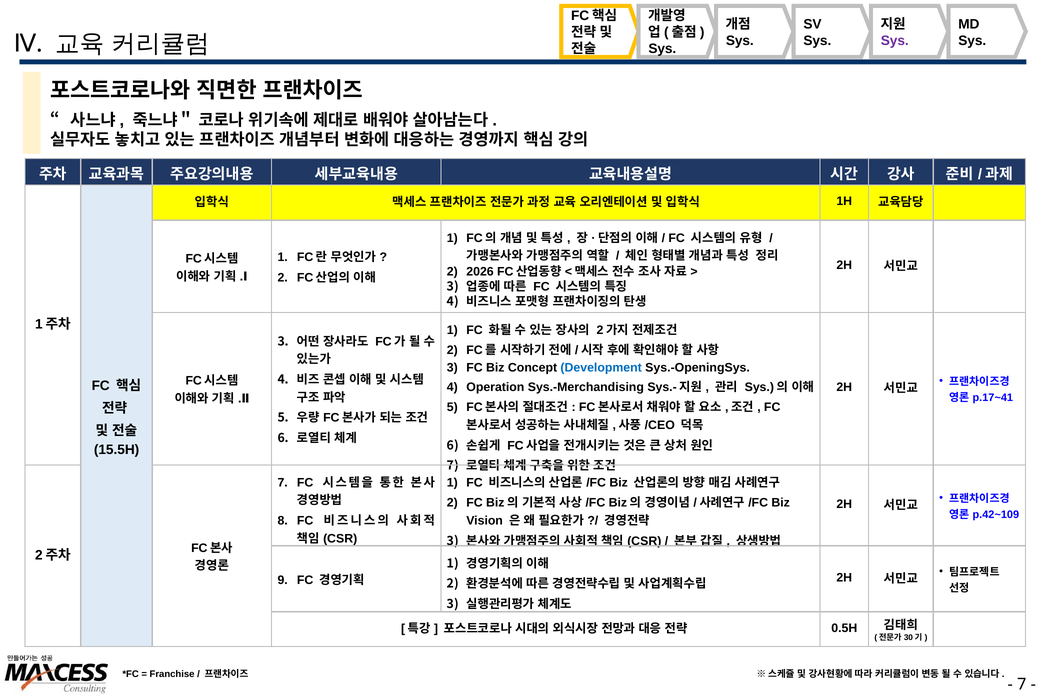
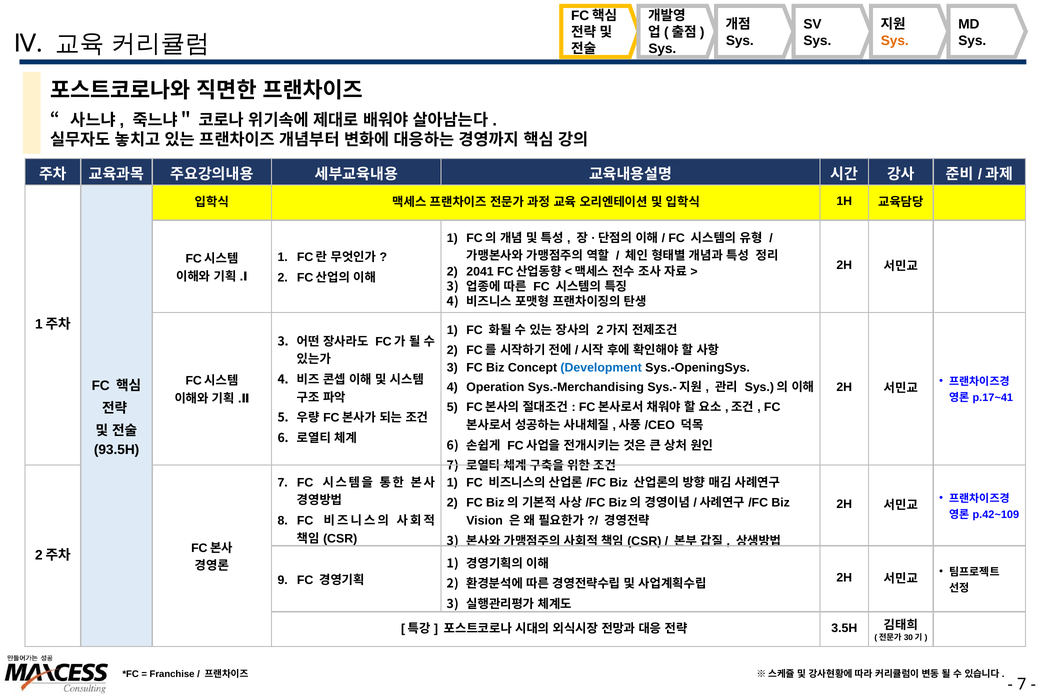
Sys at (895, 41) colour: purple -> orange
2026: 2026 -> 2041
15.5H: 15.5H -> 93.5H
0.5H: 0.5H -> 3.5H
